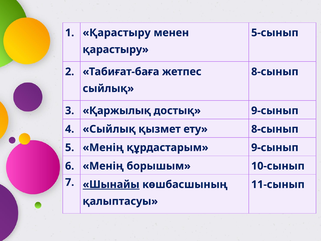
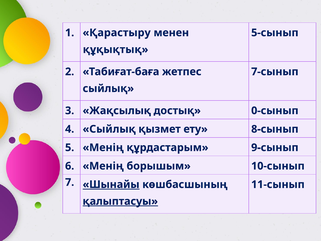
қарастыру at (116, 49): қарастыру -> құқықтық
8-сынып at (275, 72): 8-сынып -> 7-сынып
Қаржылық: Қаржылық -> Жақсылық
достық 9-сынып: 9-сынып -> 0-сынып
қалыптасуы underline: none -> present
